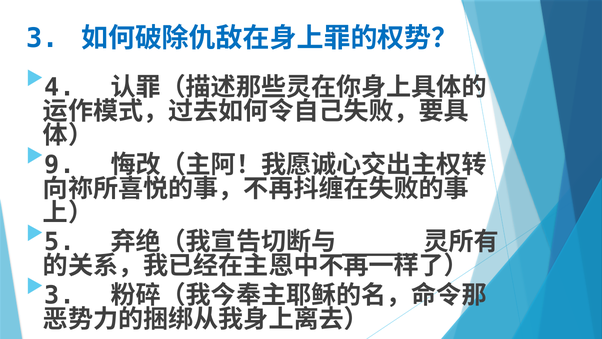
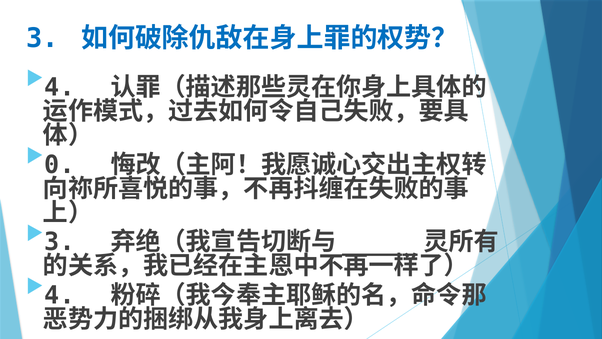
9: 9 -> 0
5 at (60, 242): 5 -> 3
3 at (60, 295): 3 -> 4
